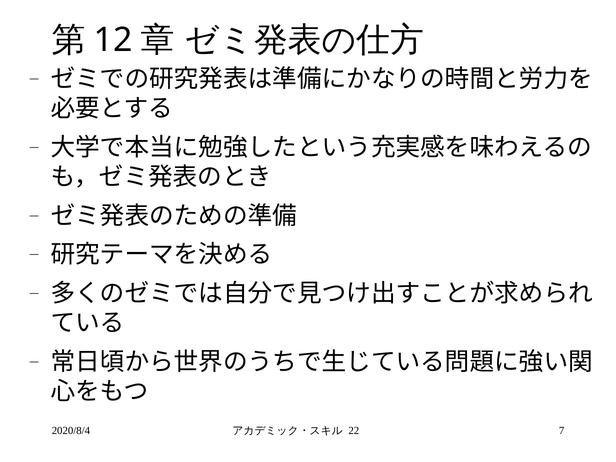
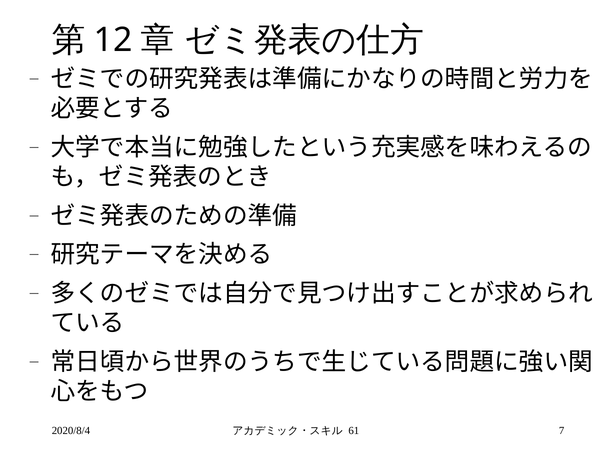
22: 22 -> 61
